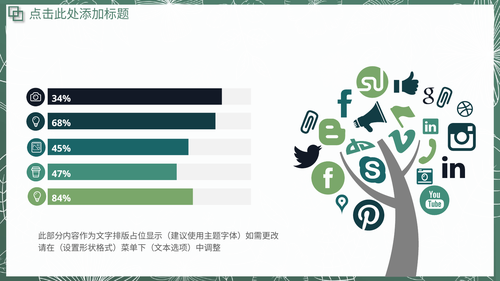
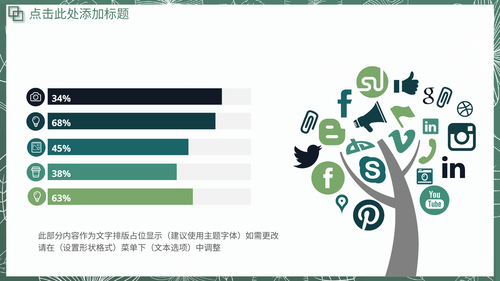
47%: 47% -> 38%
84%: 84% -> 63%
